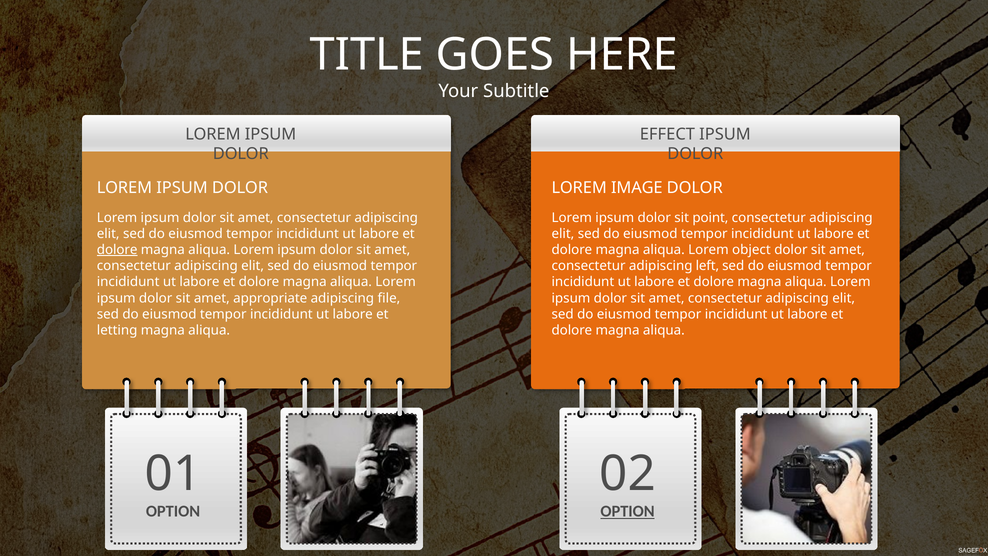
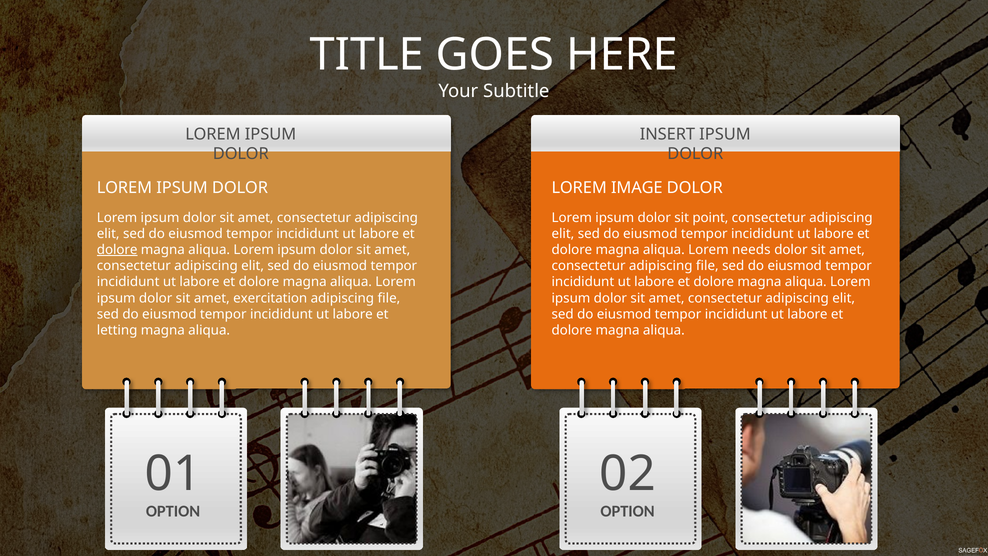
EFFECT: EFFECT -> INSERT
object: object -> needs
consectetur adipiscing left: left -> file
appropriate: appropriate -> exercitation
OPTION at (628, 511) underline: present -> none
